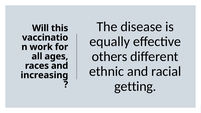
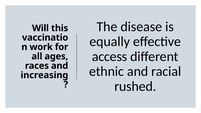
others: others -> access
getting: getting -> rushed
